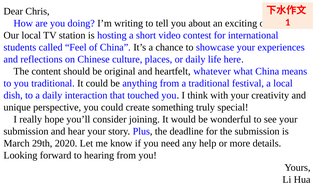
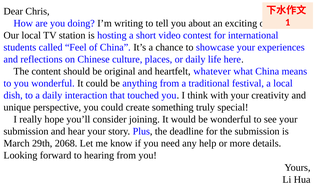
you traditional: traditional -> wonderful
2020: 2020 -> 2068
